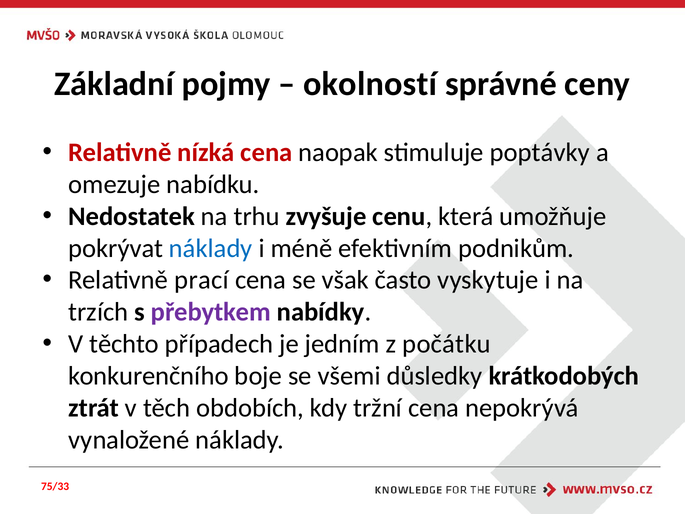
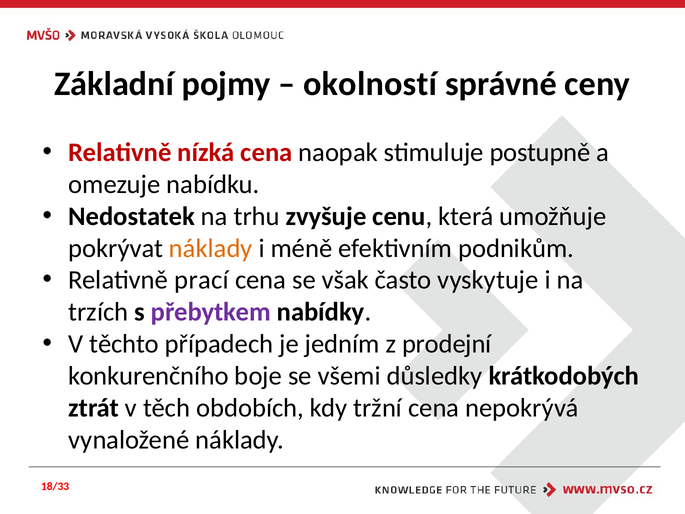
poptávky: poptávky -> postupně
náklady at (211, 248) colour: blue -> orange
počátku: počátku -> prodejní
75/33: 75/33 -> 18/33
